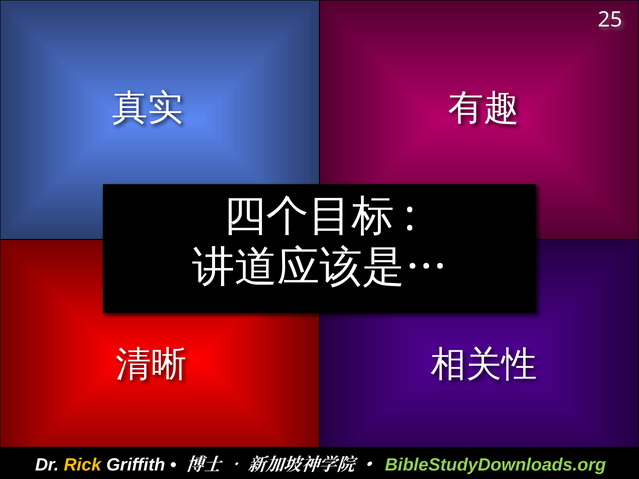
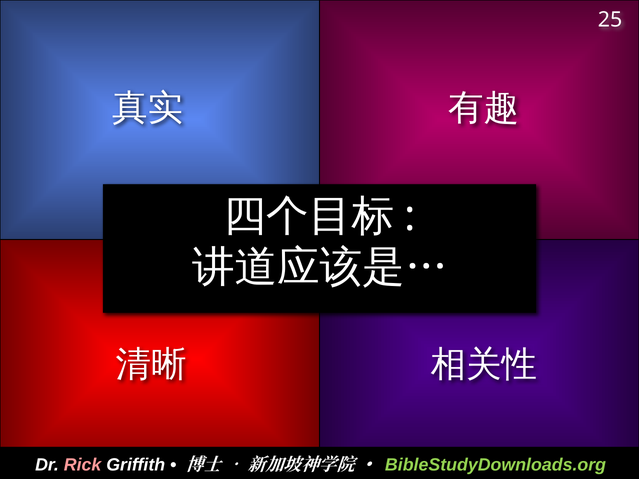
Rick colour: yellow -> pink
